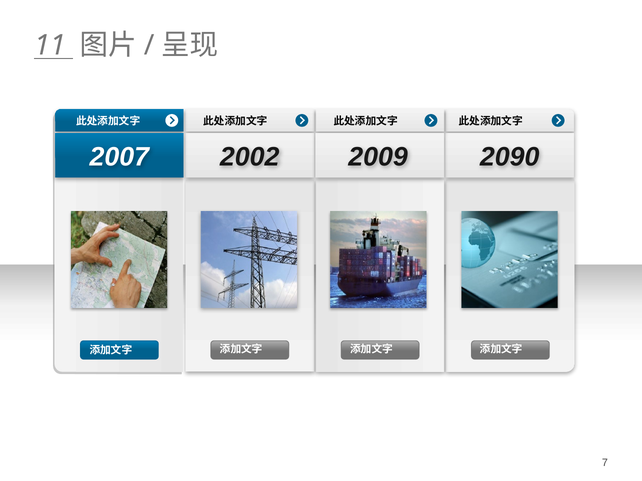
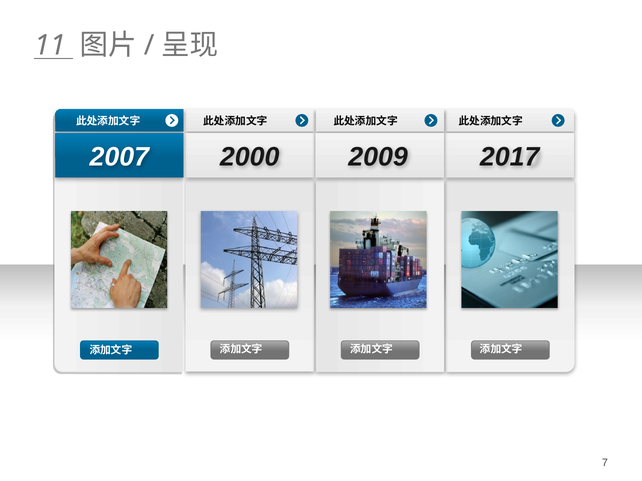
2002: 2002 -> 2000
2090: 2090 -> 2017
